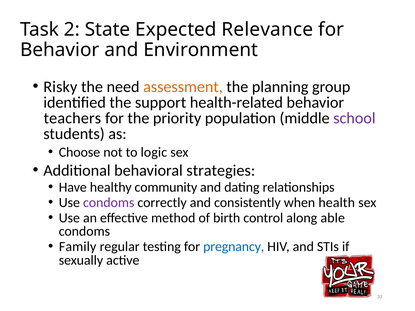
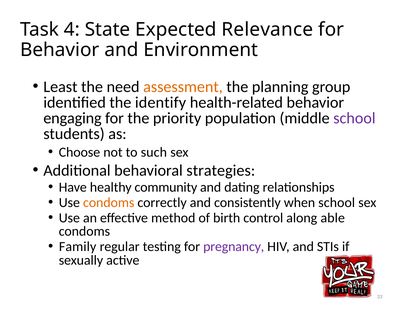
2: 2 -> 4
Risky: Risky -> Least
support: support -> identify
teachers: teachers -> engaging
logic: logic -> such
condoms at (109, 203) colour: purple -> orange
when health: health -> school
pregnancy colour: blue -> purple
